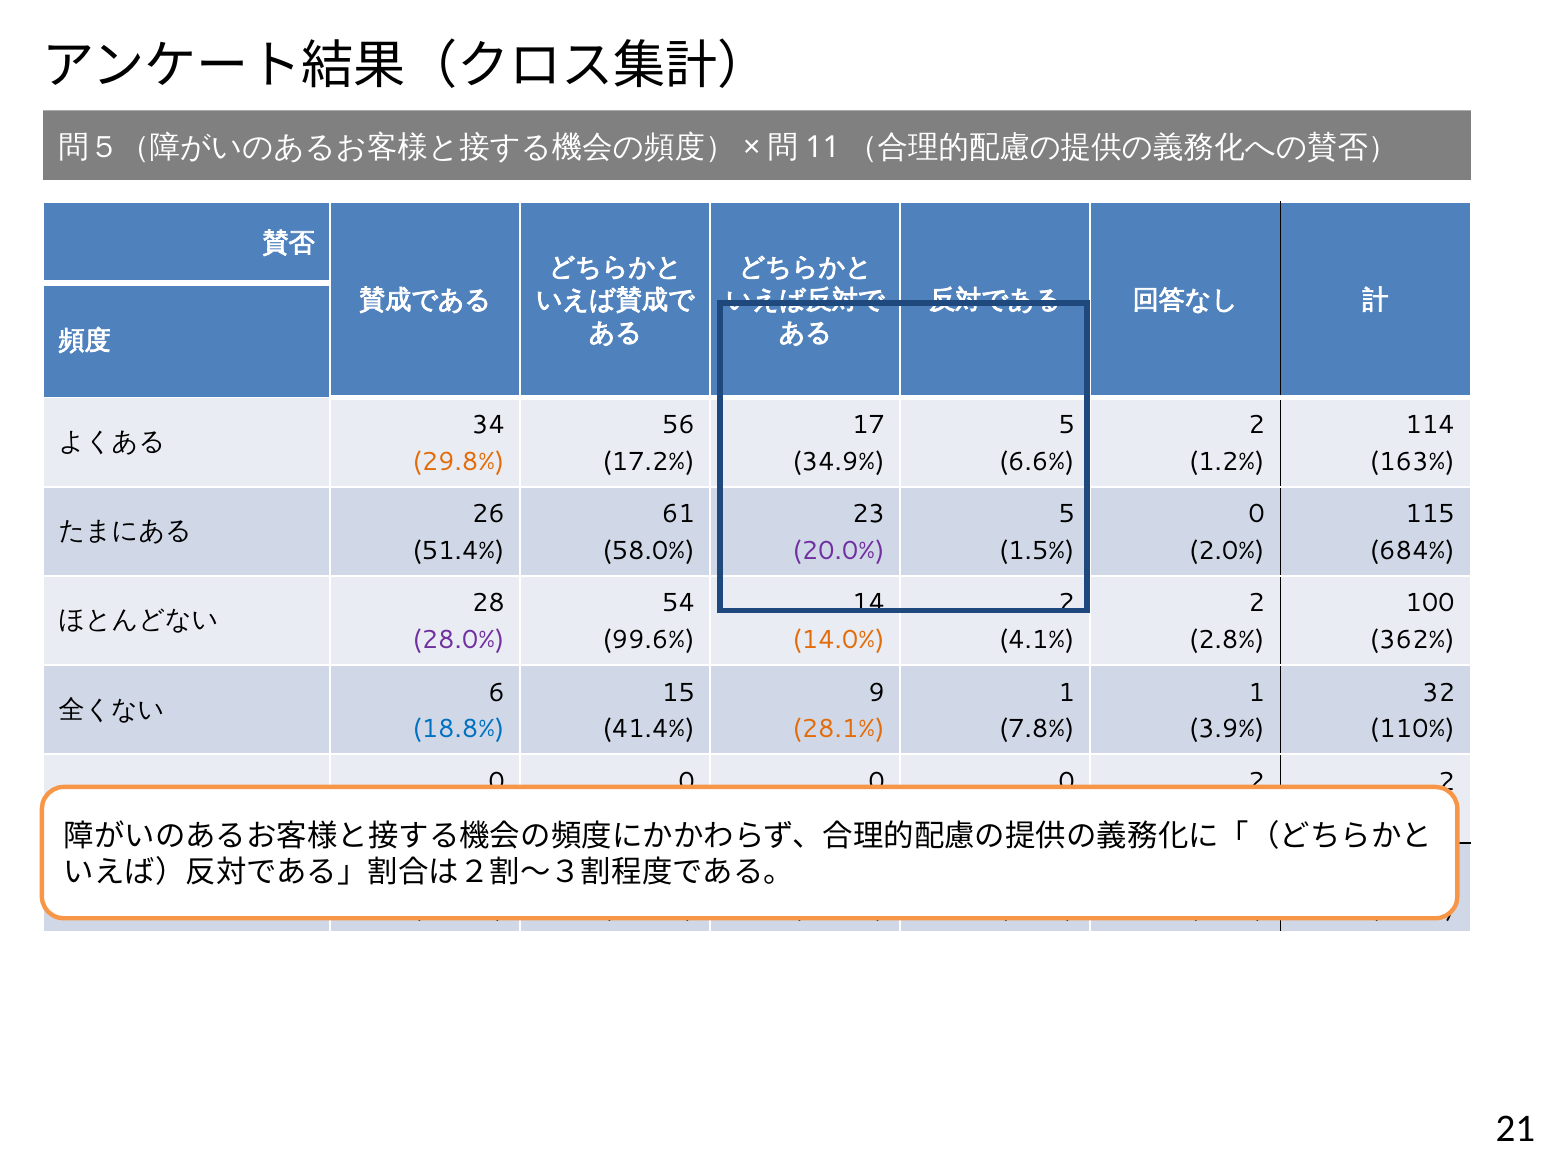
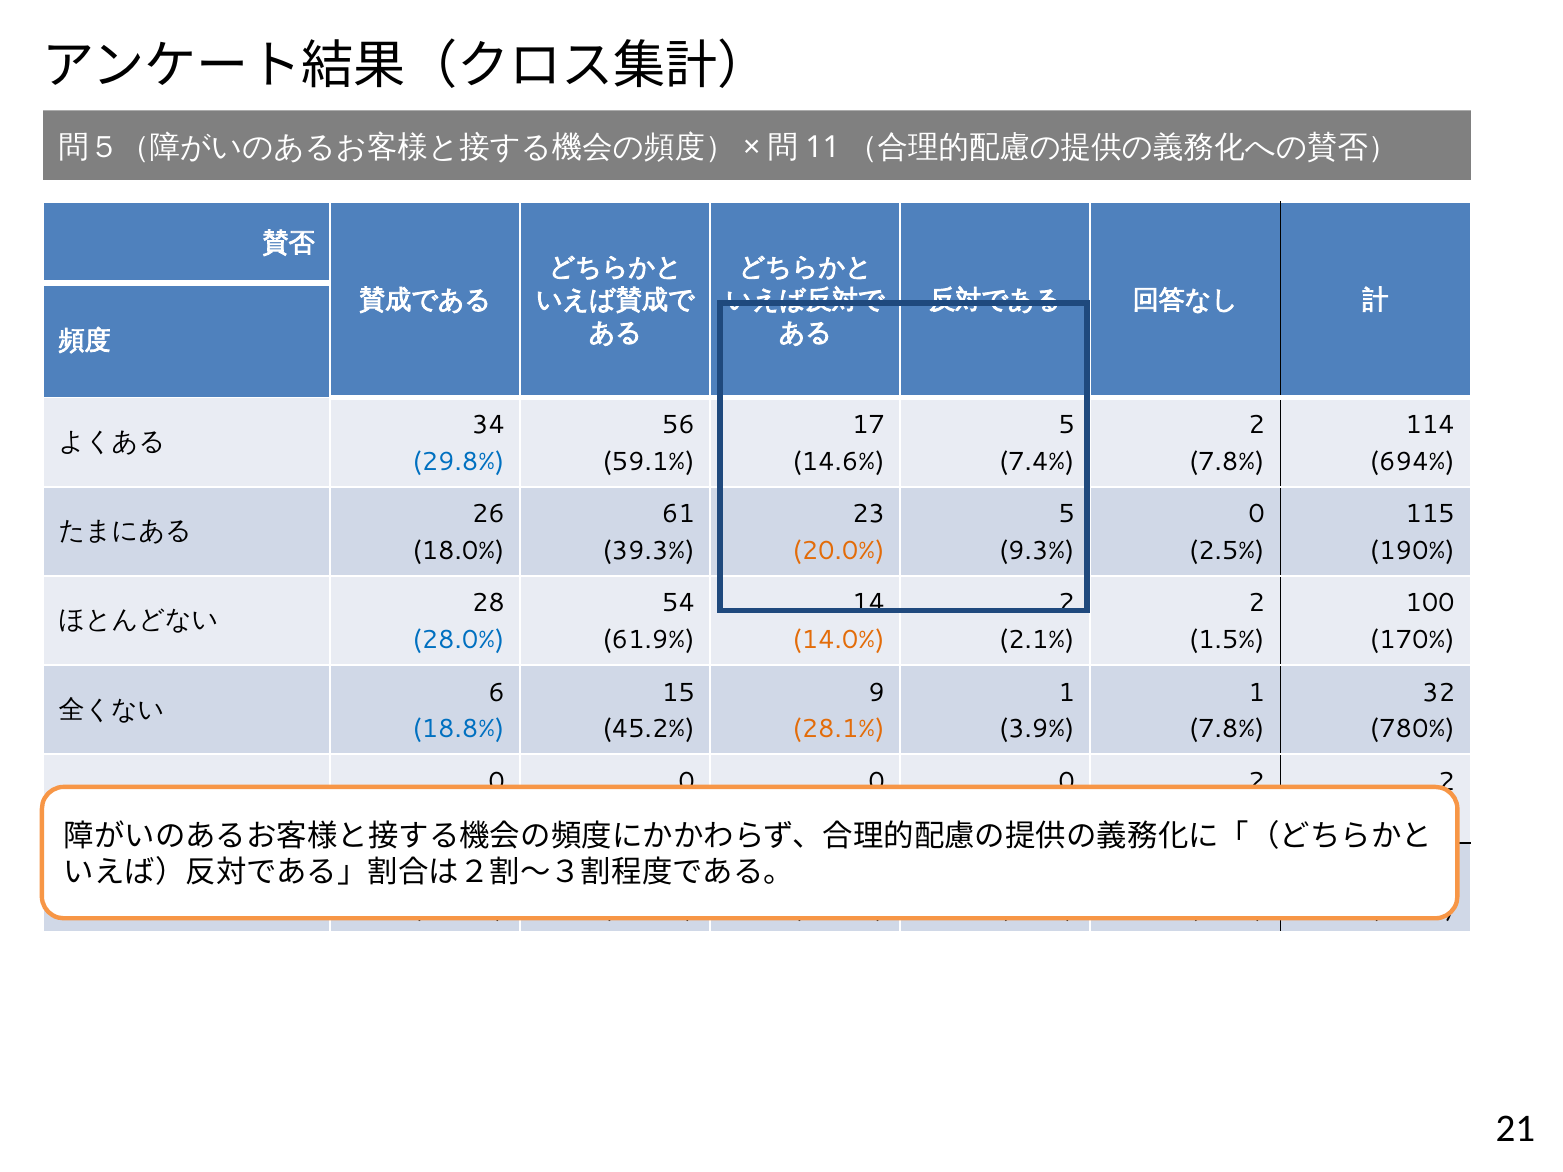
29.8% colour: orange -> blue
17.2%: 17.2% -> 59.1%
34.9%: 34.9% -> 14.6%
6.6%: 6.6% -> 7.4%
1.2% at (1227, 462): 1.2% -> 7.8%
163%: 163% -> 694%
51.4%: 51.4% -> 18.0%
58.0%: 58.0% -> 39.3%
20.0% colour: purple -> orange
1.5%: 1.5% -> 9.3%
2.0%: 2.0% -> 2.5%
684%: 684% -> 190%
28.0% colour: purple -> blue
99.6%: 99.6% -> 61.9%
4.1%: 4.1% -> 2.1%
2.8%: 2.8% -> 1.5%
362%: 362% -> 170%
41.4%: 41.4% -> 45.2%
7.8%: 7.8% -> 3.9%
3.9% at (1227, 729): 3.9% -> 7.8%
110%: 110% -> 780%
